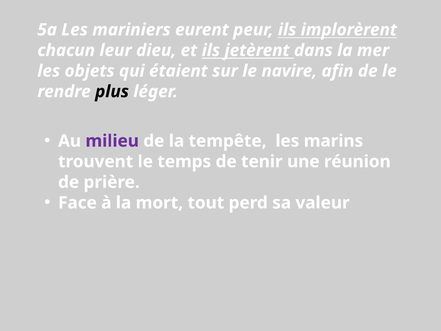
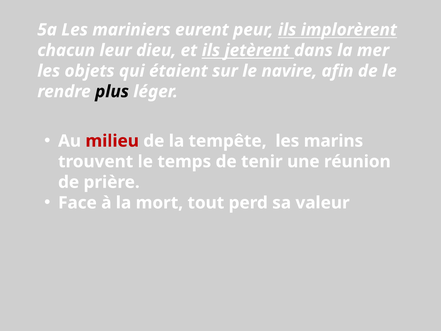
milieu colour: purple -> red
